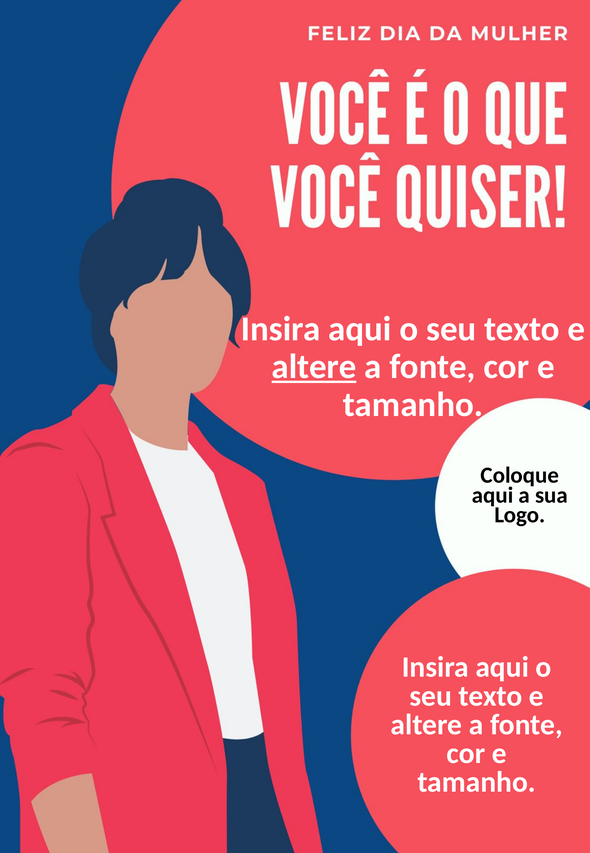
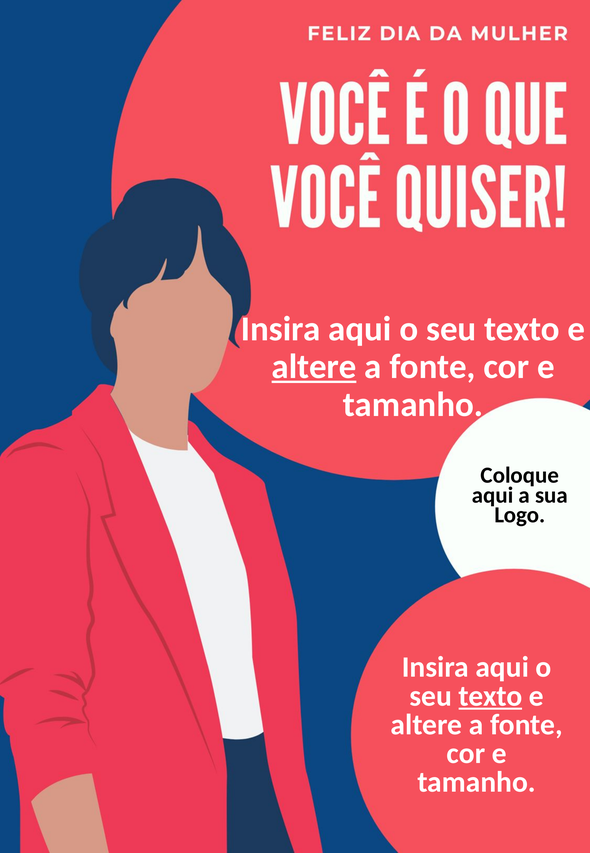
texto at (490, 695) underline: none -> present
